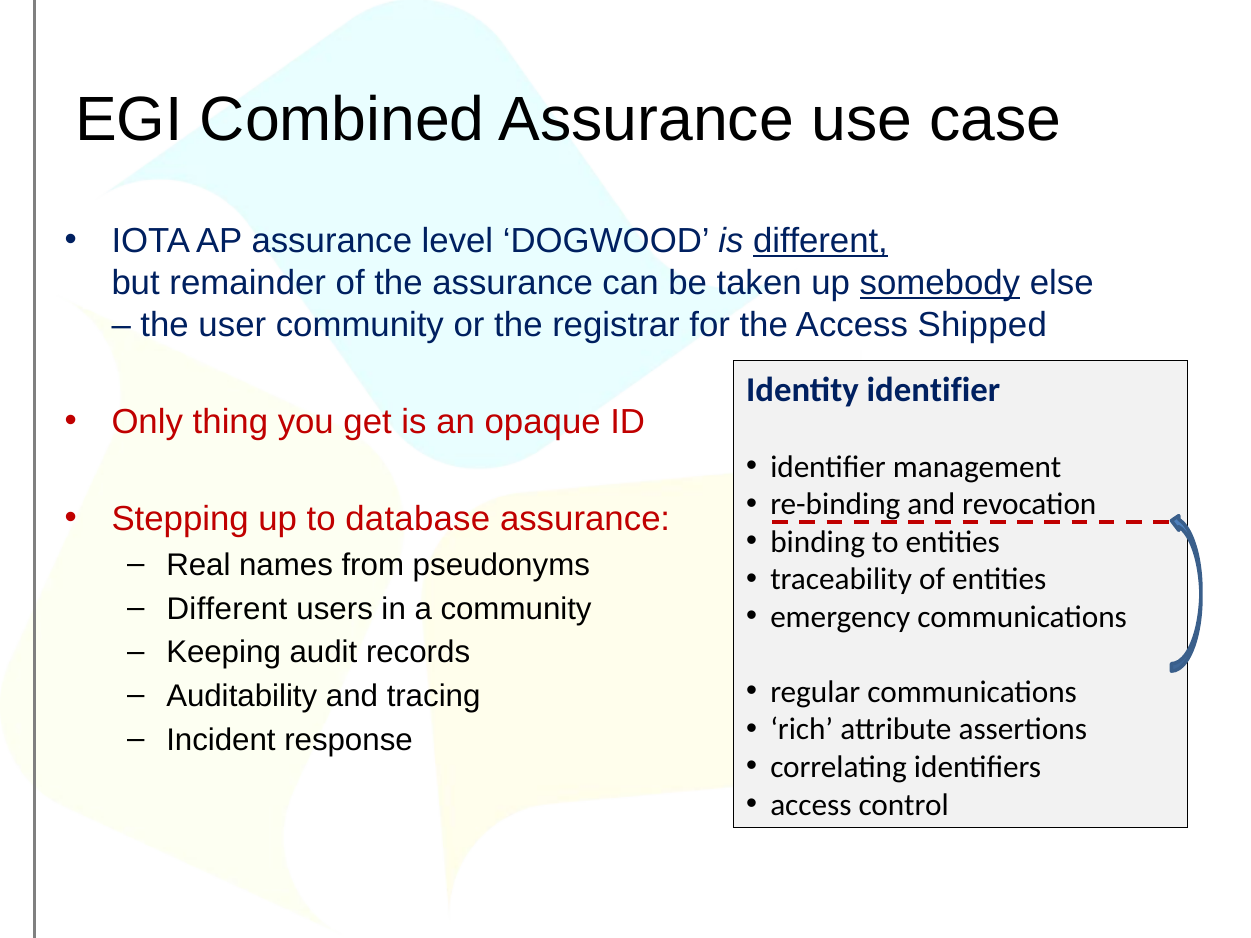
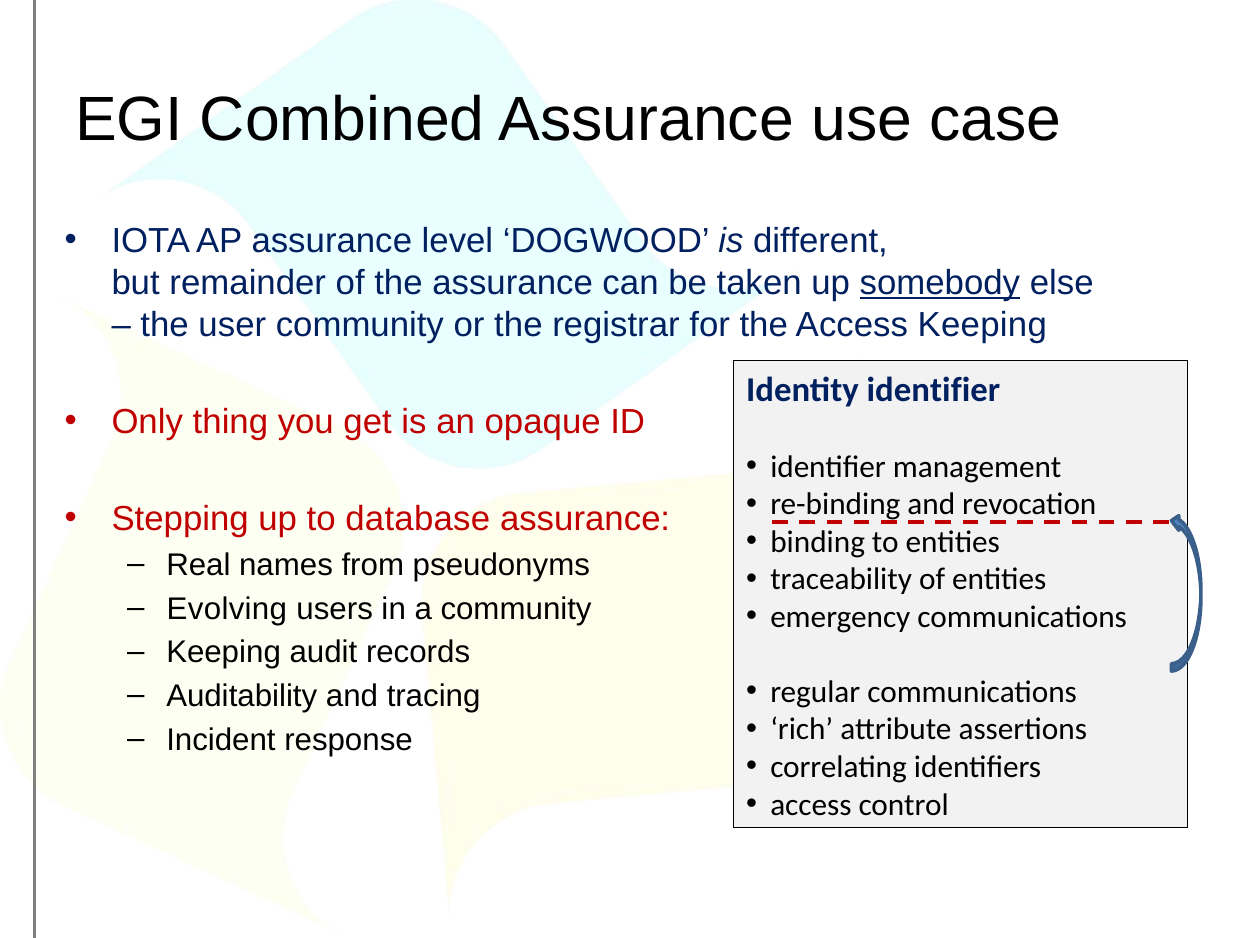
different at (820, 241) underline: present -> none
Access Shipped: Shipped -> Keeping
Different at (227, 609): Different -> Evolving
